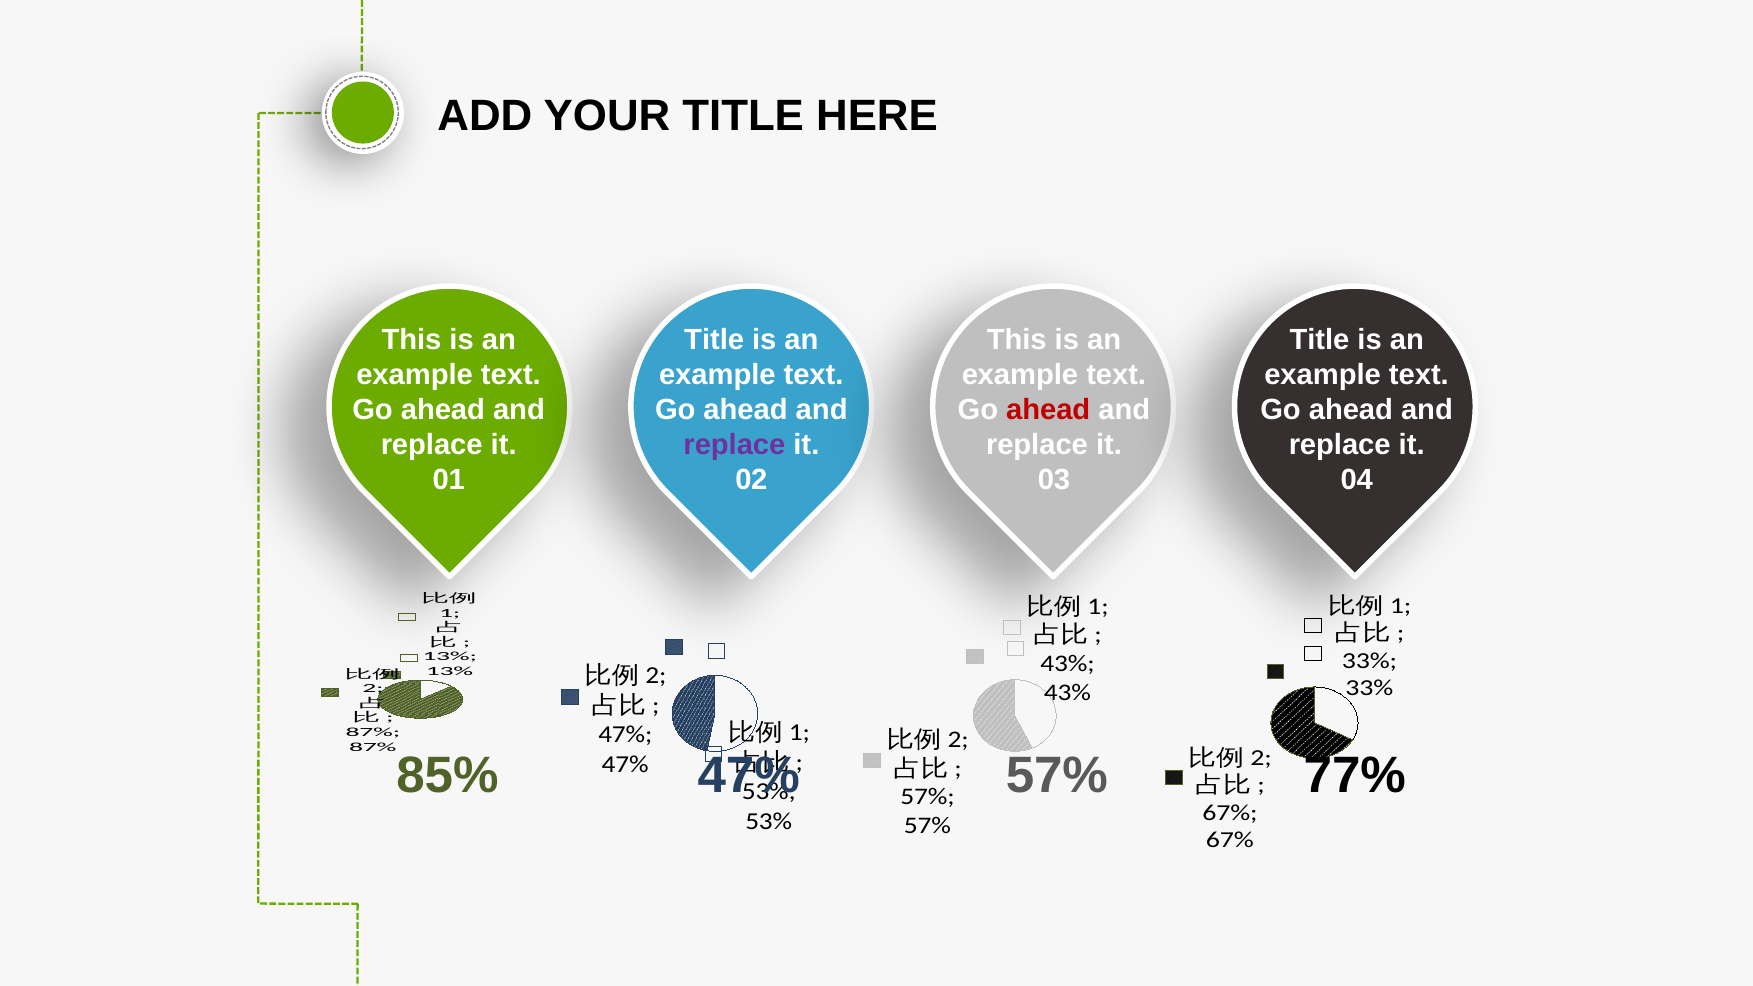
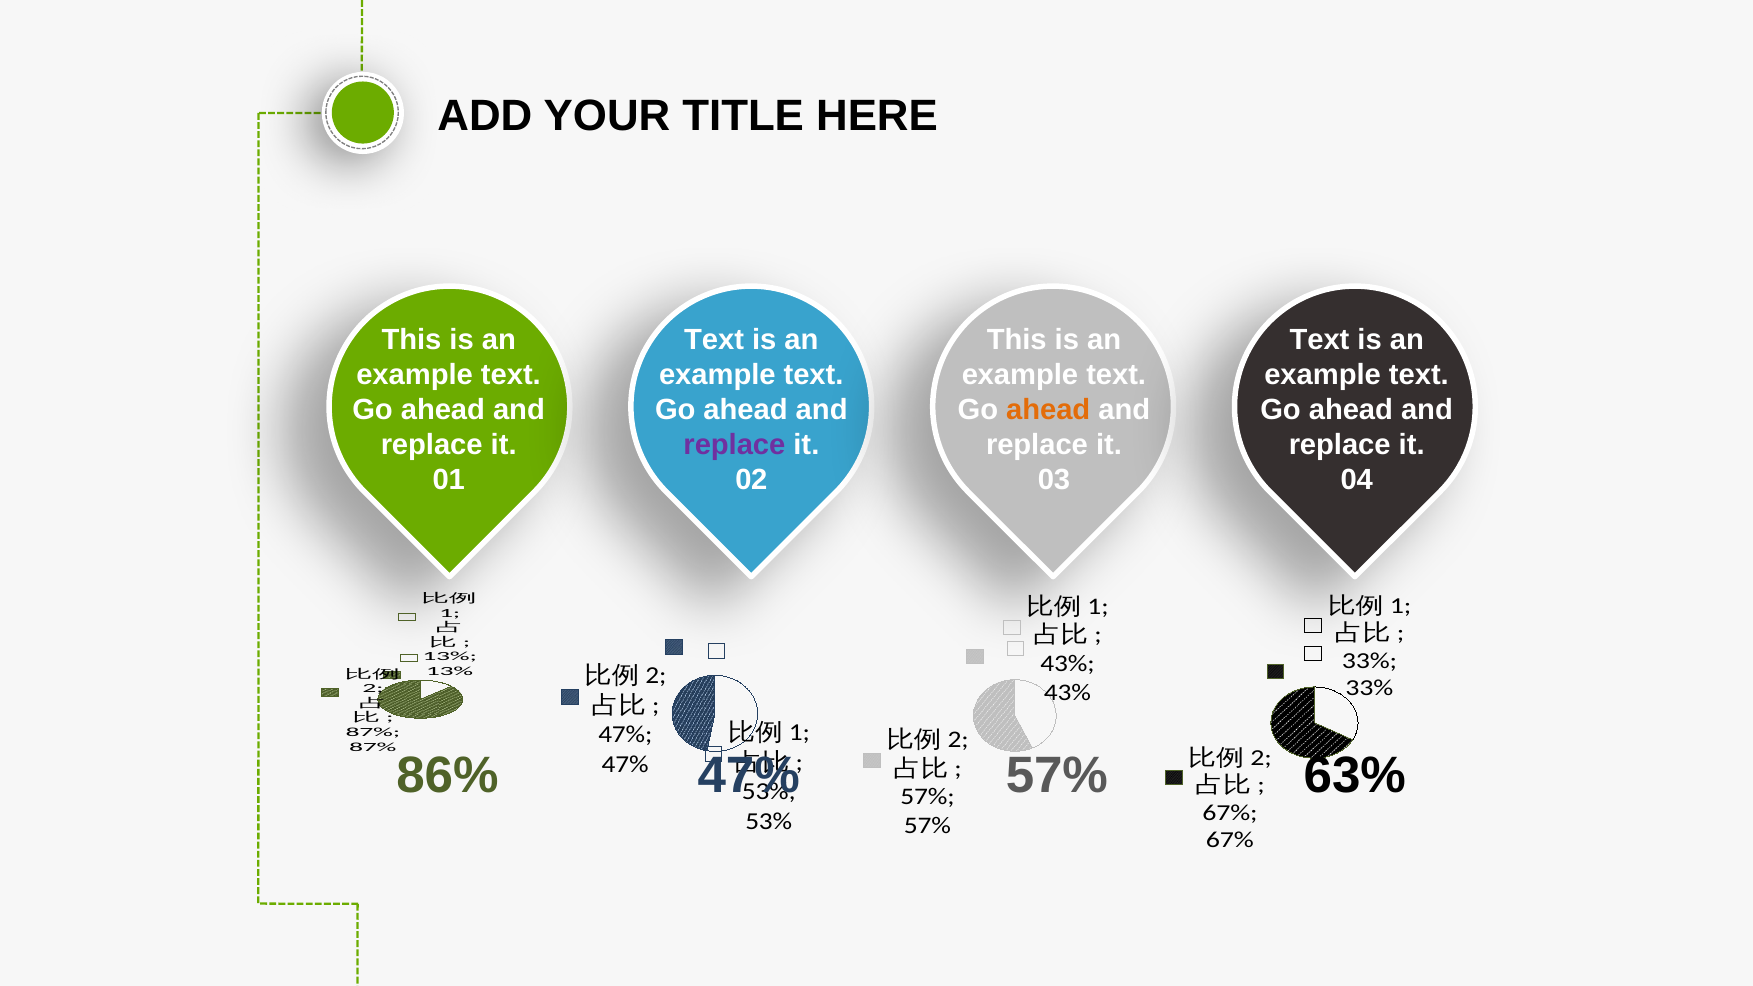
Title at (714, 340): Title -> Text
Title at (1319, 340): Title -> Text
ahead at (1048, 410) colour: red -> orange
85%: 85% -> 86%
77%: 77% -> 63%
